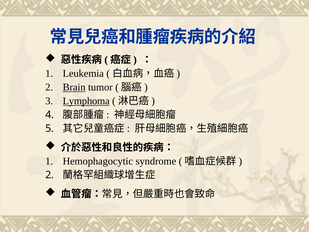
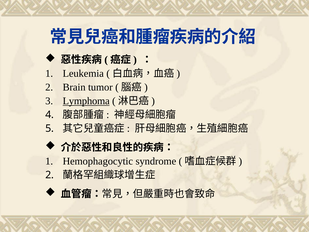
Brain underline: present -> none
